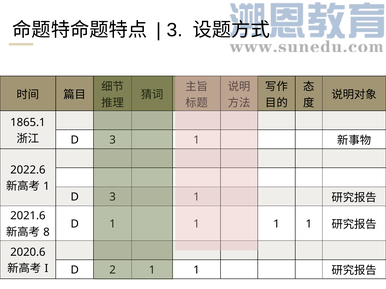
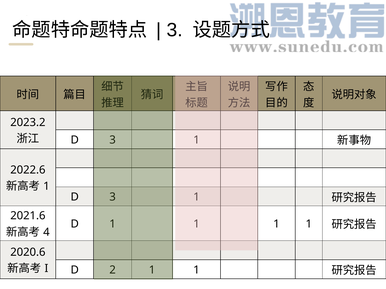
1865.1: 1865.1 -> 2023.2
8: 8 -> 4
